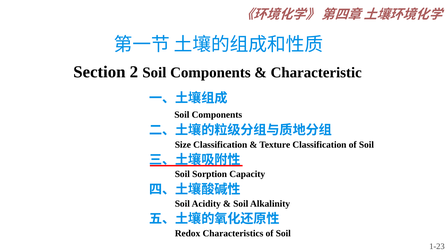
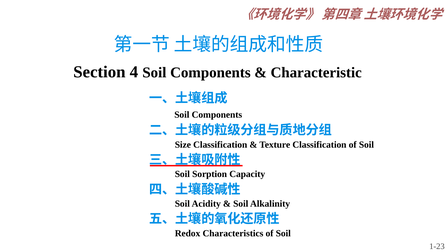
2: 2 -> 4
